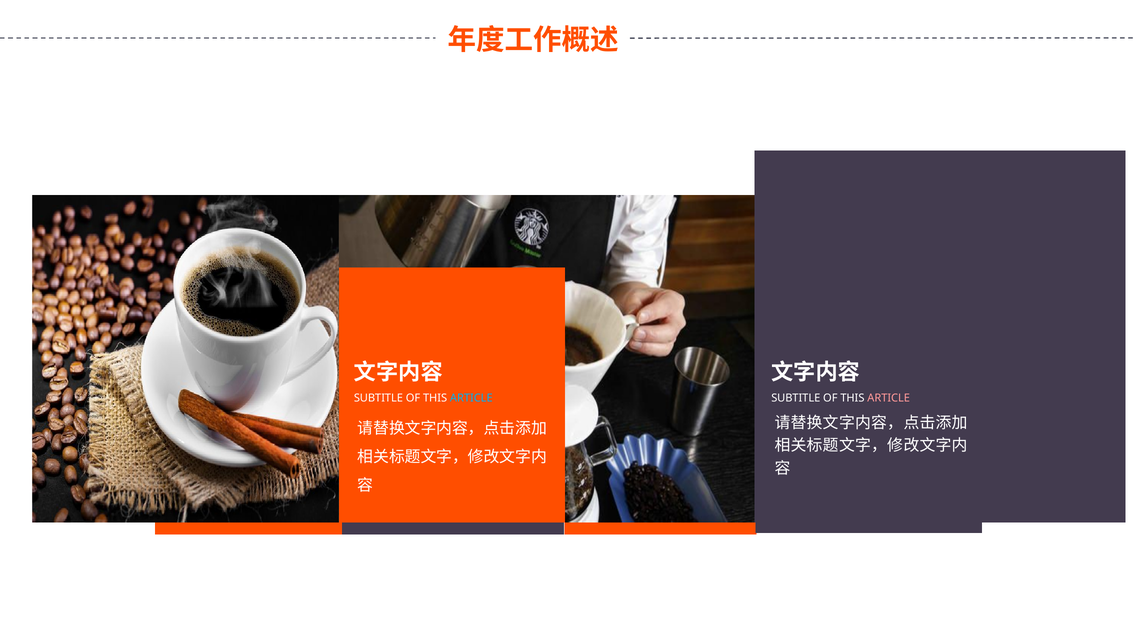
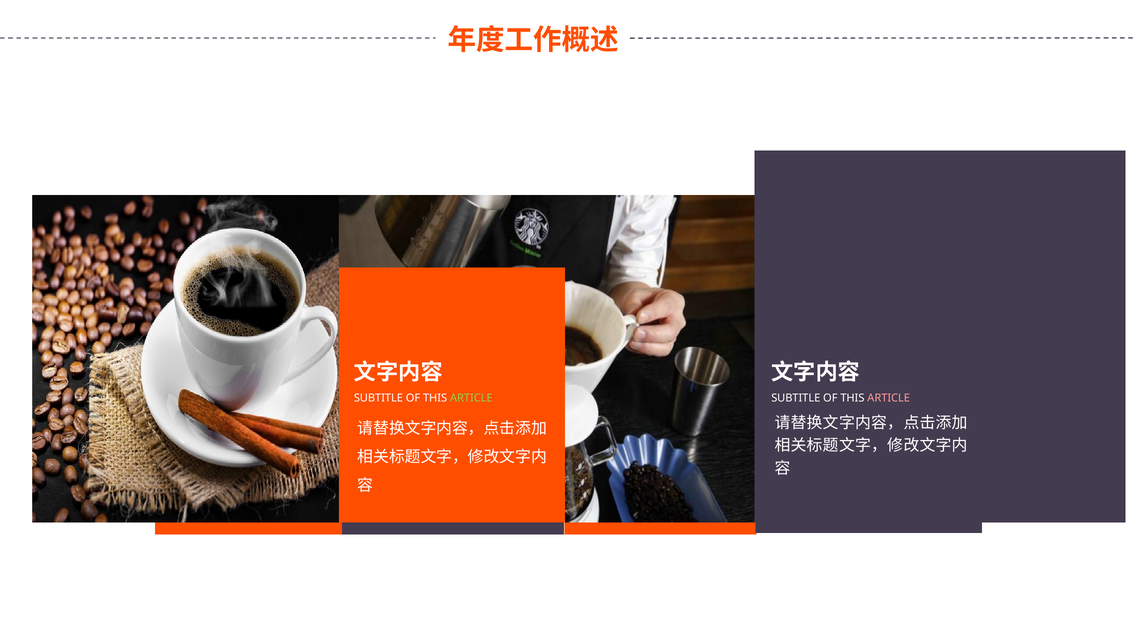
ARTICLE at (471, 398) colour: light blue -> light green
